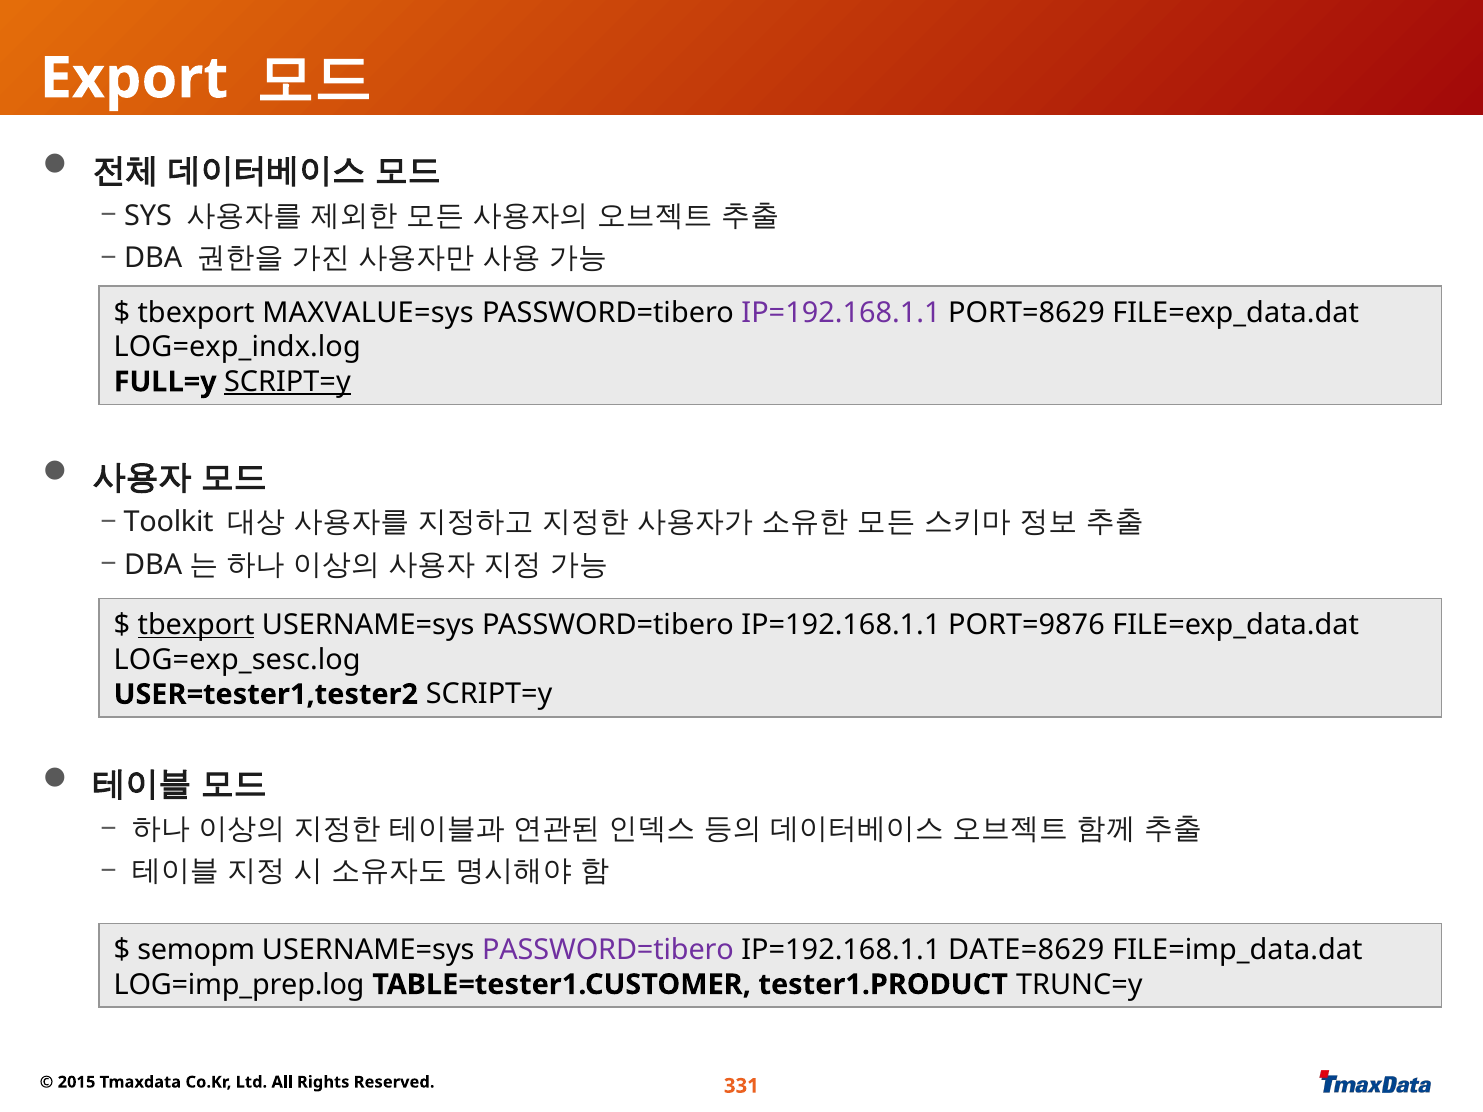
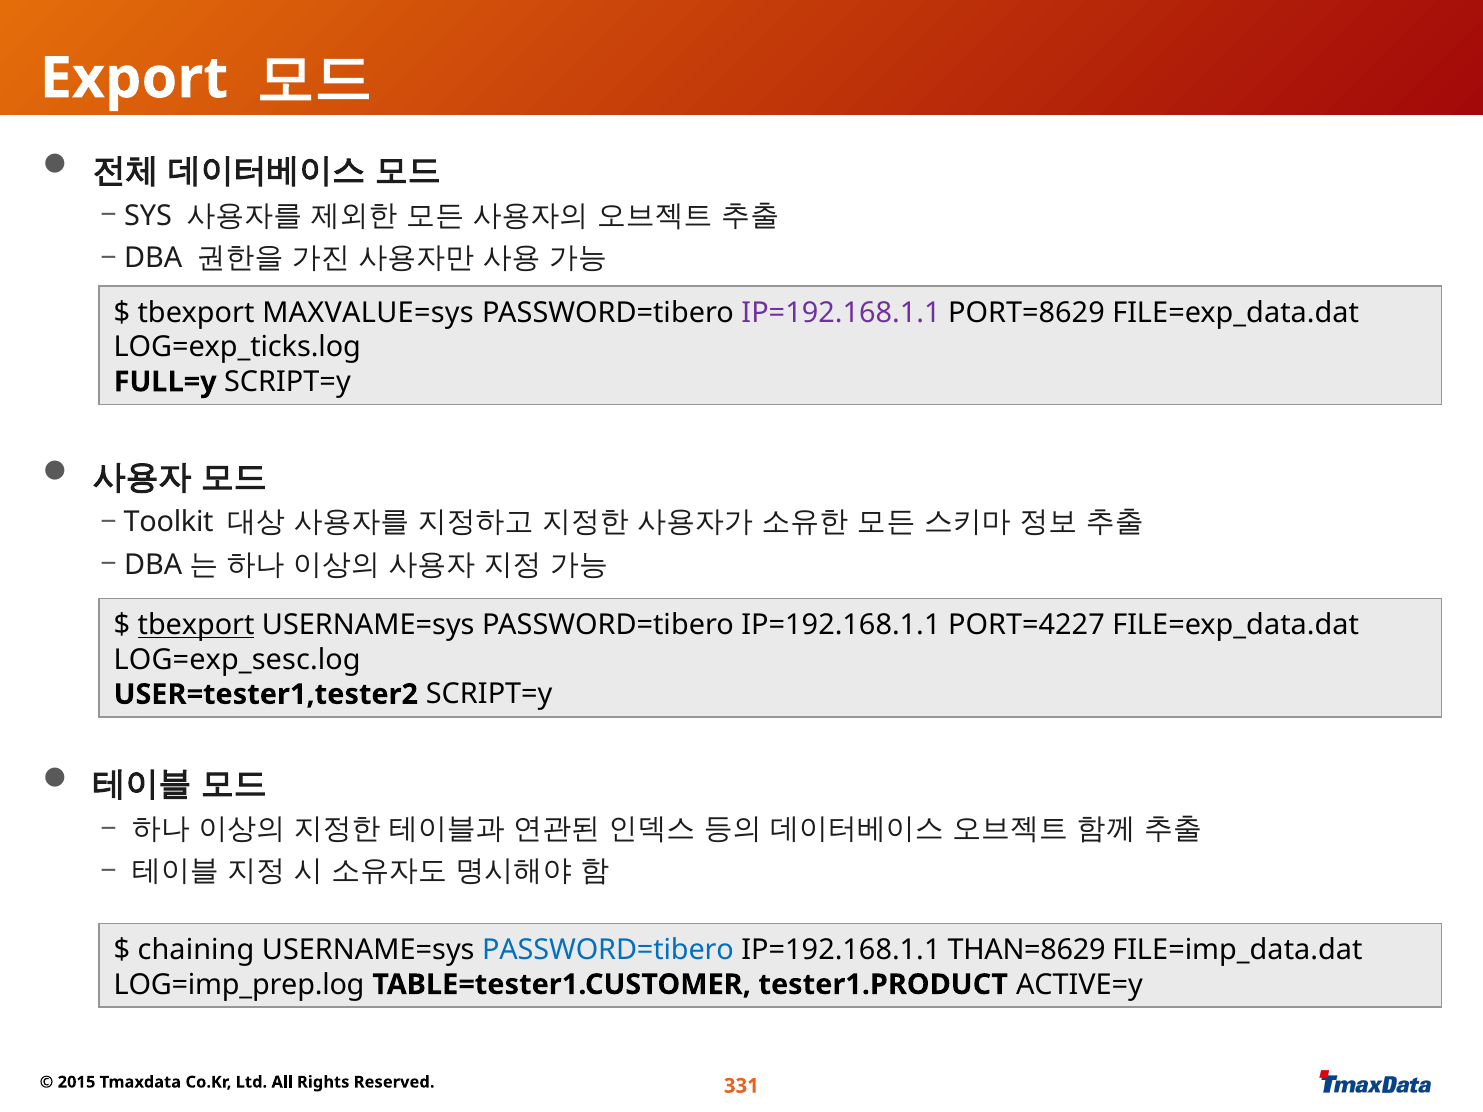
LOG=exp_indx.log: LOG=exp_indx.log -> LOG=exp_ticks.log
SCRIPT=y at (287, 382) underline: present -> none
PORT=9876: PORT=9876 -> PORT=4227
semopm: semopm -> chaining
PASSWORD=tibero at (608, 950) colour: purple -> blue
DATE=8629: DATE=8629 -> THAN=8629
TRUNC=y: TRUNC=y -> ACTIVE=y
